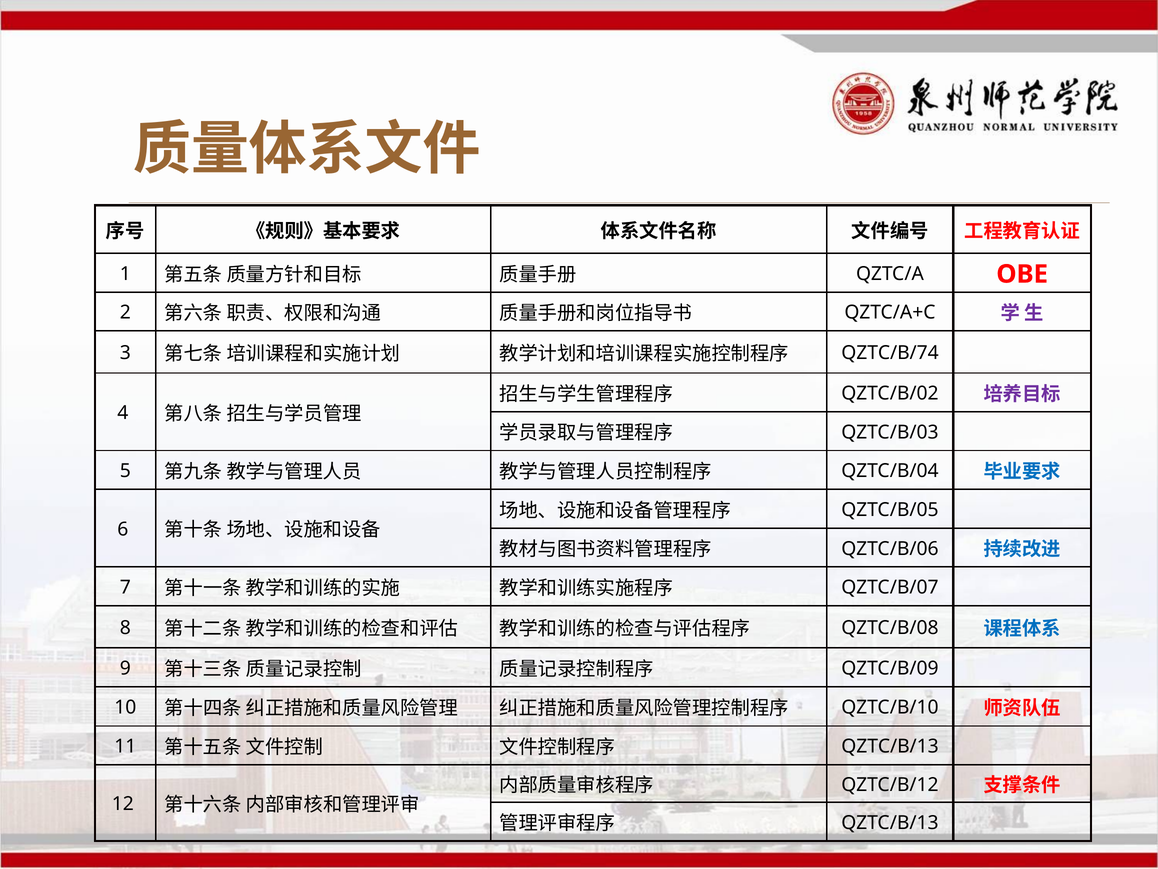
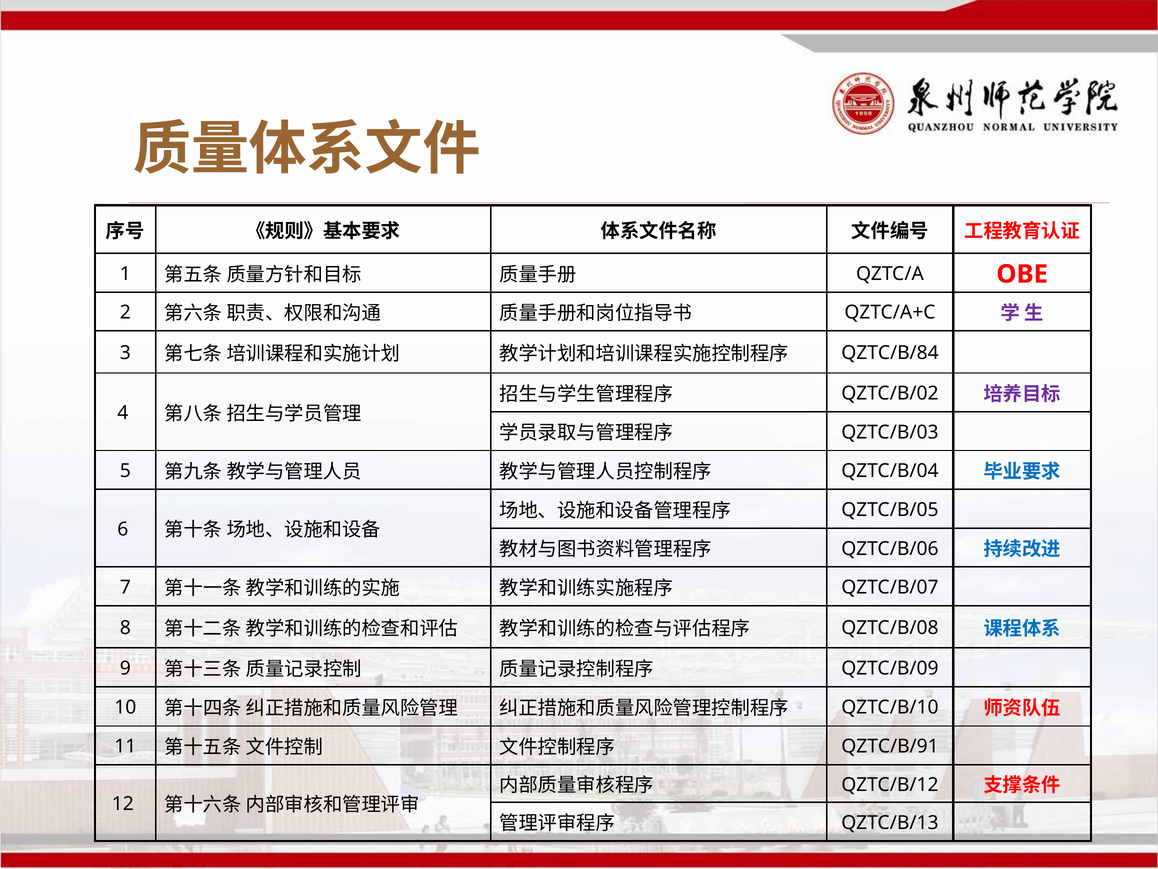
QZTC/B/74: QZTC/B/74 -> QZTC/B/84
QZTC/B/13 at (890, 746): QZTC/B/13 -> QZTC/B/91
